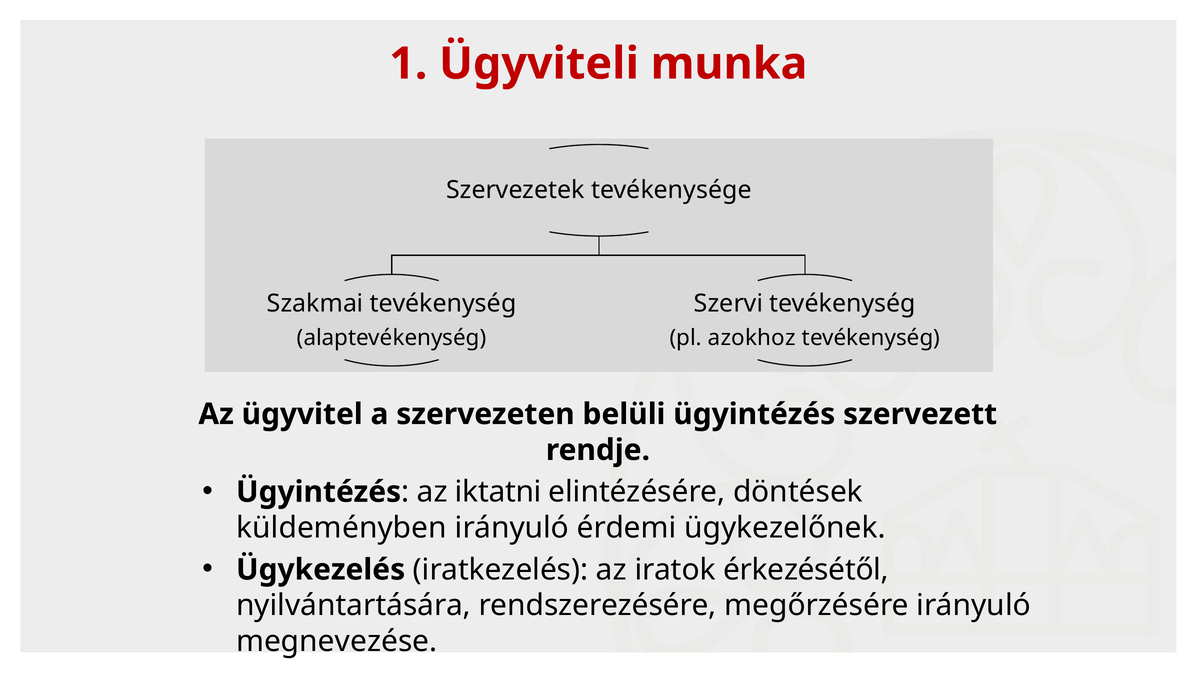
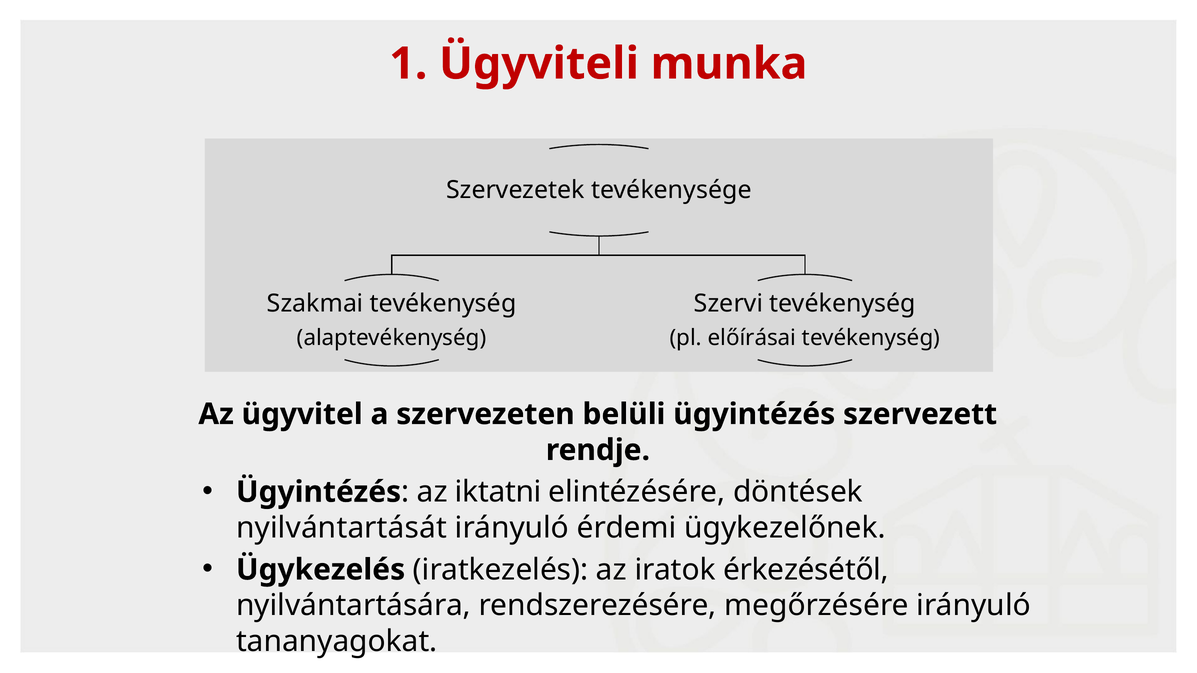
azokhoz: azokhoz -> előírásai
küldeményben: küldeményben -> nyilvántartását
megnevezése: megnevezése -> tananyagokat
